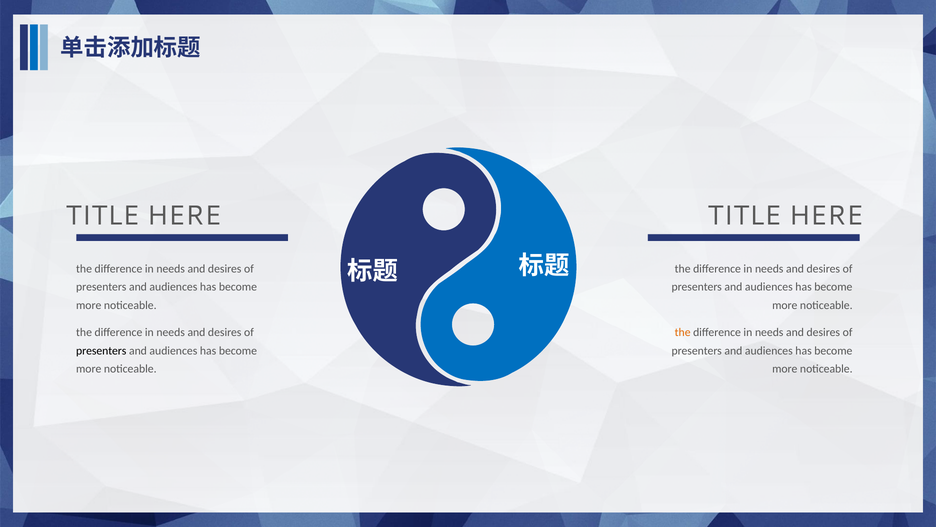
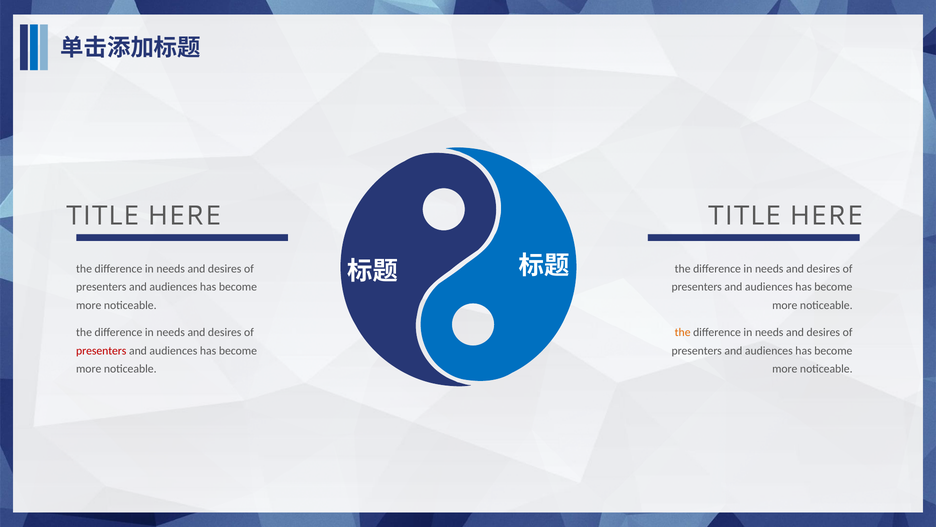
presenters at (101, 350) colour: black -> red
